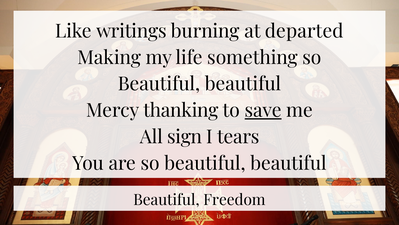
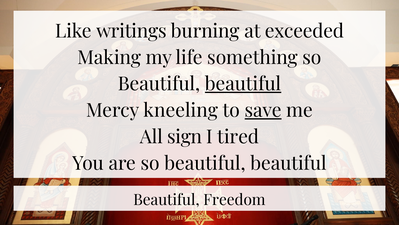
departed: departed -> exceeded
beautiful at (243, 84) underline: none -> present
thanking: thanking -> kneeling
tears: tears -> tired
